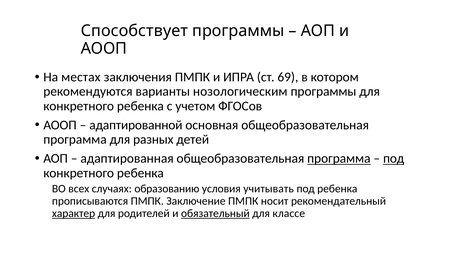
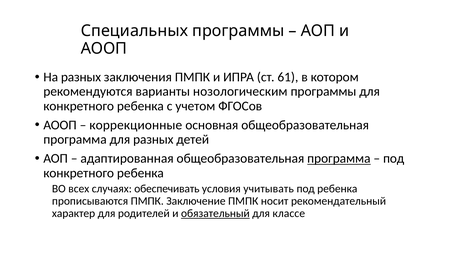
Способствует: Способствует -> Специальных
На местах: местах -> разных
69: 69 -> 61
адаптированной: адаптированной -> коррекционные
под at (394, 159) underline: present -> none
образованию: образованию -> обеспечивать
характер underline: present -> none
